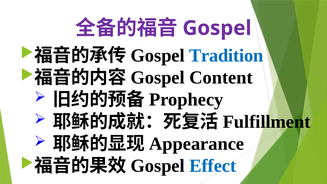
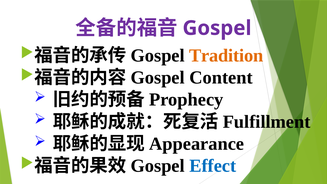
Tradition colour: blue -> orange
